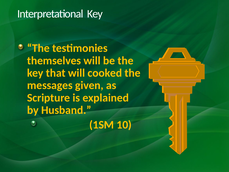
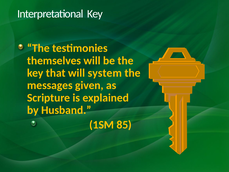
cooked: cooked -> system
10: 10 -> 85
